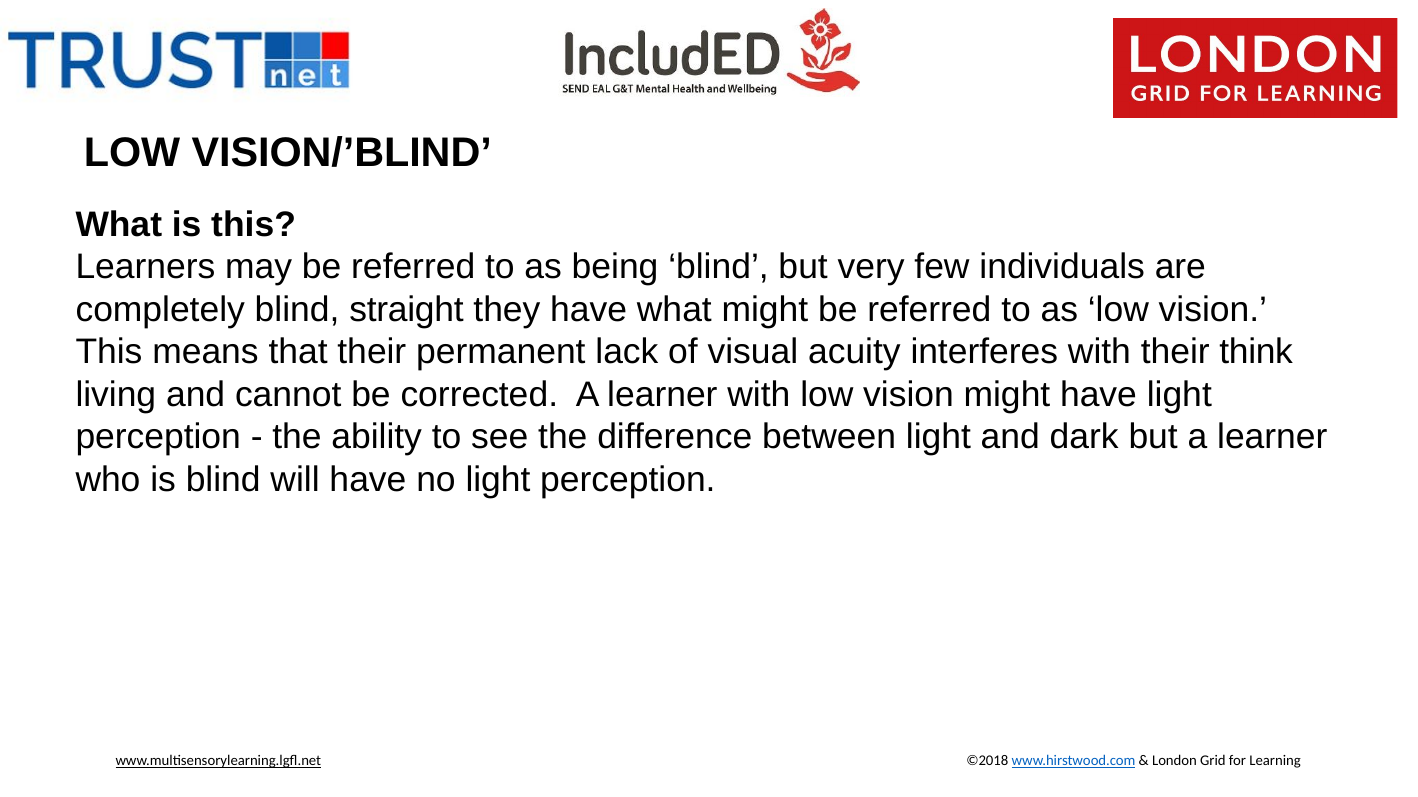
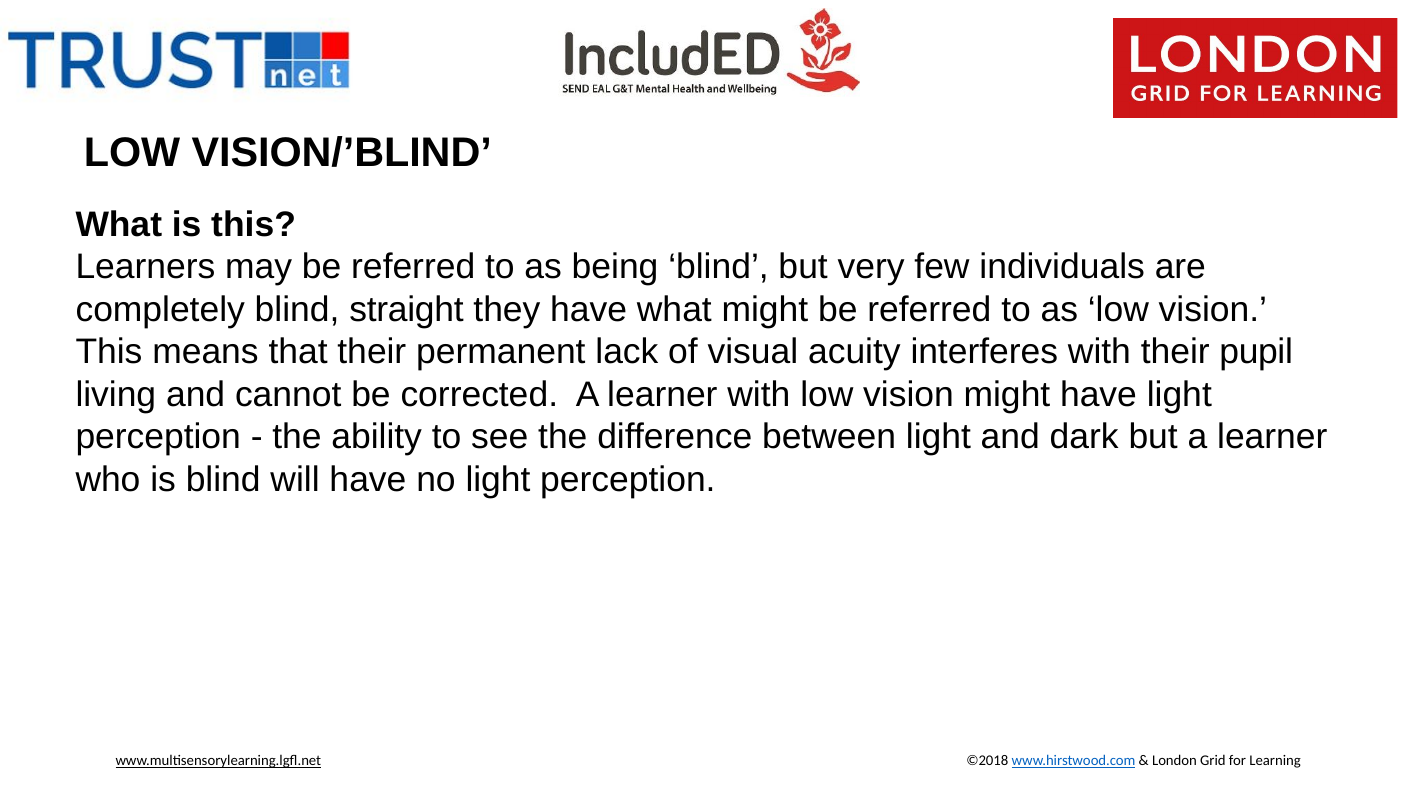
think: think -> pupil
